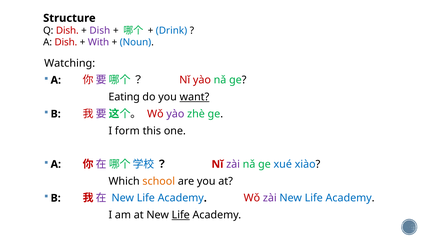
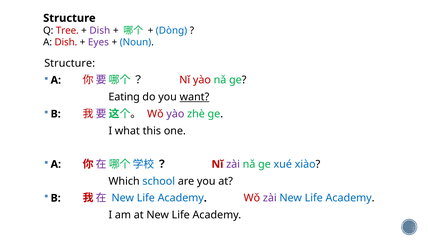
Q Dish: Dish -> Tree
Drink: Drink -> Dòng
With: With -> Eyes
Watching at (70, 63): Watching -> Structure
form: form -> what
school colour: orange -> blue
Life at (181, 215) underline: present -> none
